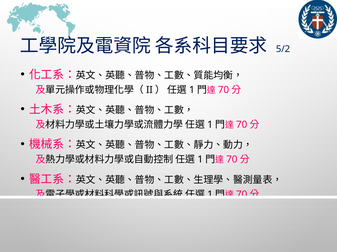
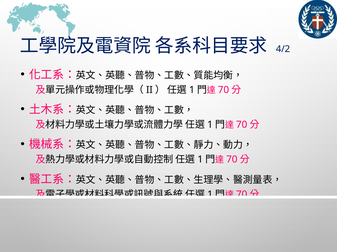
5/2: 5/2 -> 4/2
